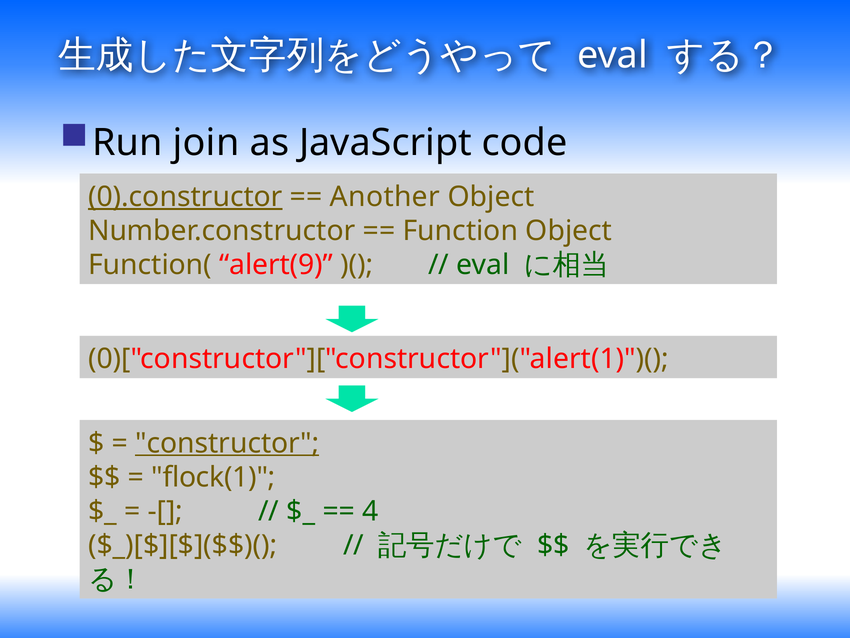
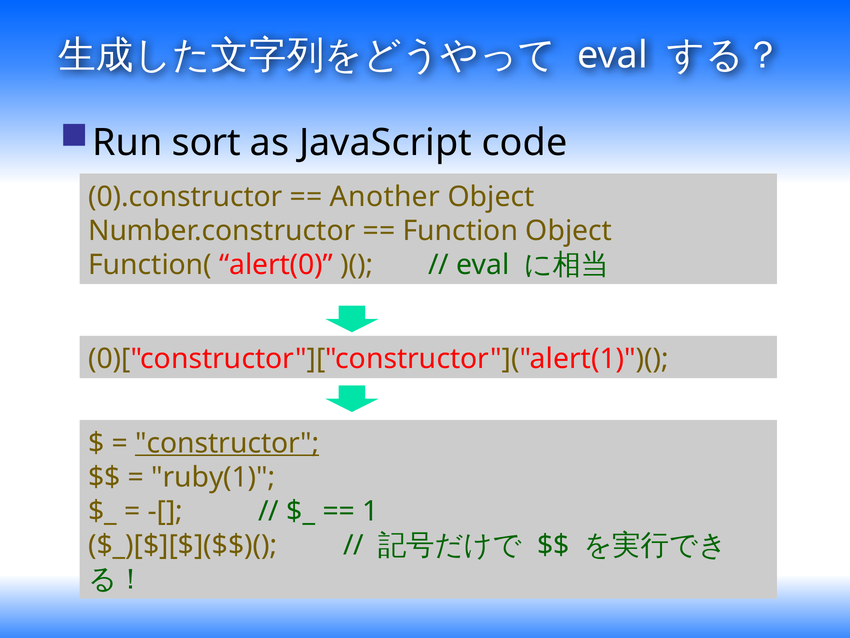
join: join -> sort
0).constructor underline: present -> none
alert(9: alert(9 -> alert(0
flock(1: flock(1 -> ruby(1
4: 4 -> 1
